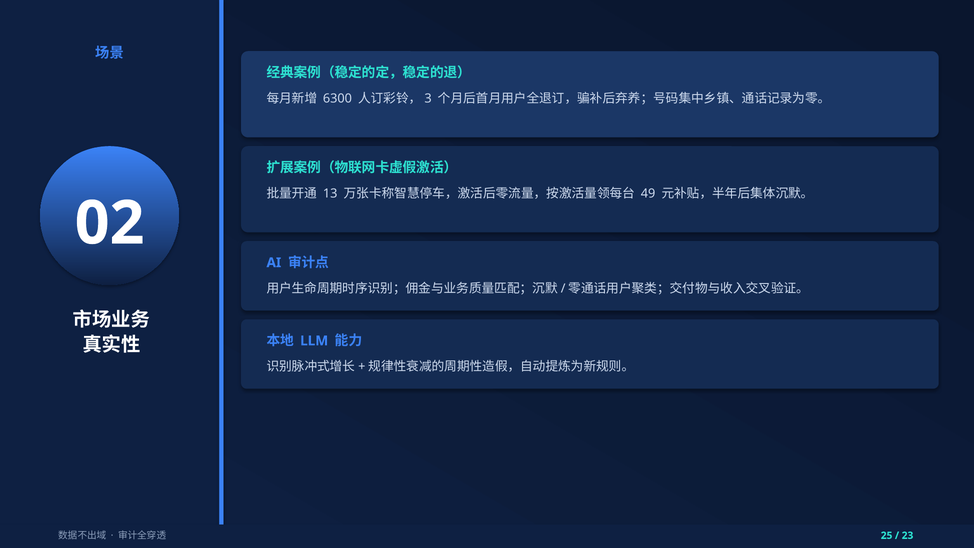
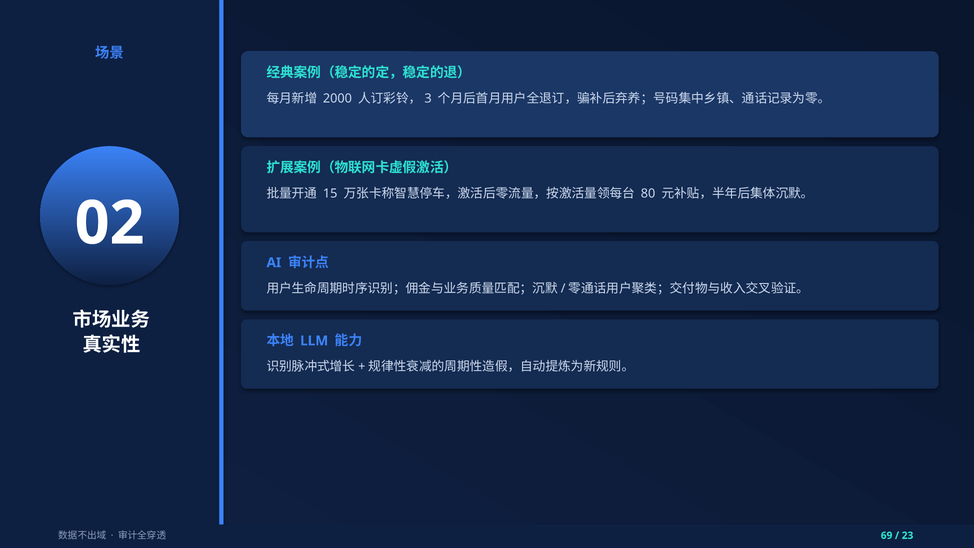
6300: 6300 -> 2000
13: 13 -> 15
49: 49 -> 80
25: 25 -> 69
